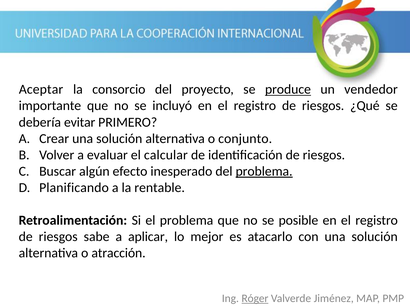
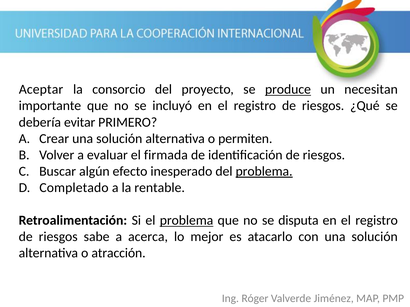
vendedor: vendedor -> necesitan
conjunto: conjunto -> permiten
calcular: calcular -> firmada
Planificando: Planificando -> Completado
problema at (187, 221) underline: none -> present
posible: posible -> disputa
aplicar: aplicar -> acerca
Róger underline: present -> none
